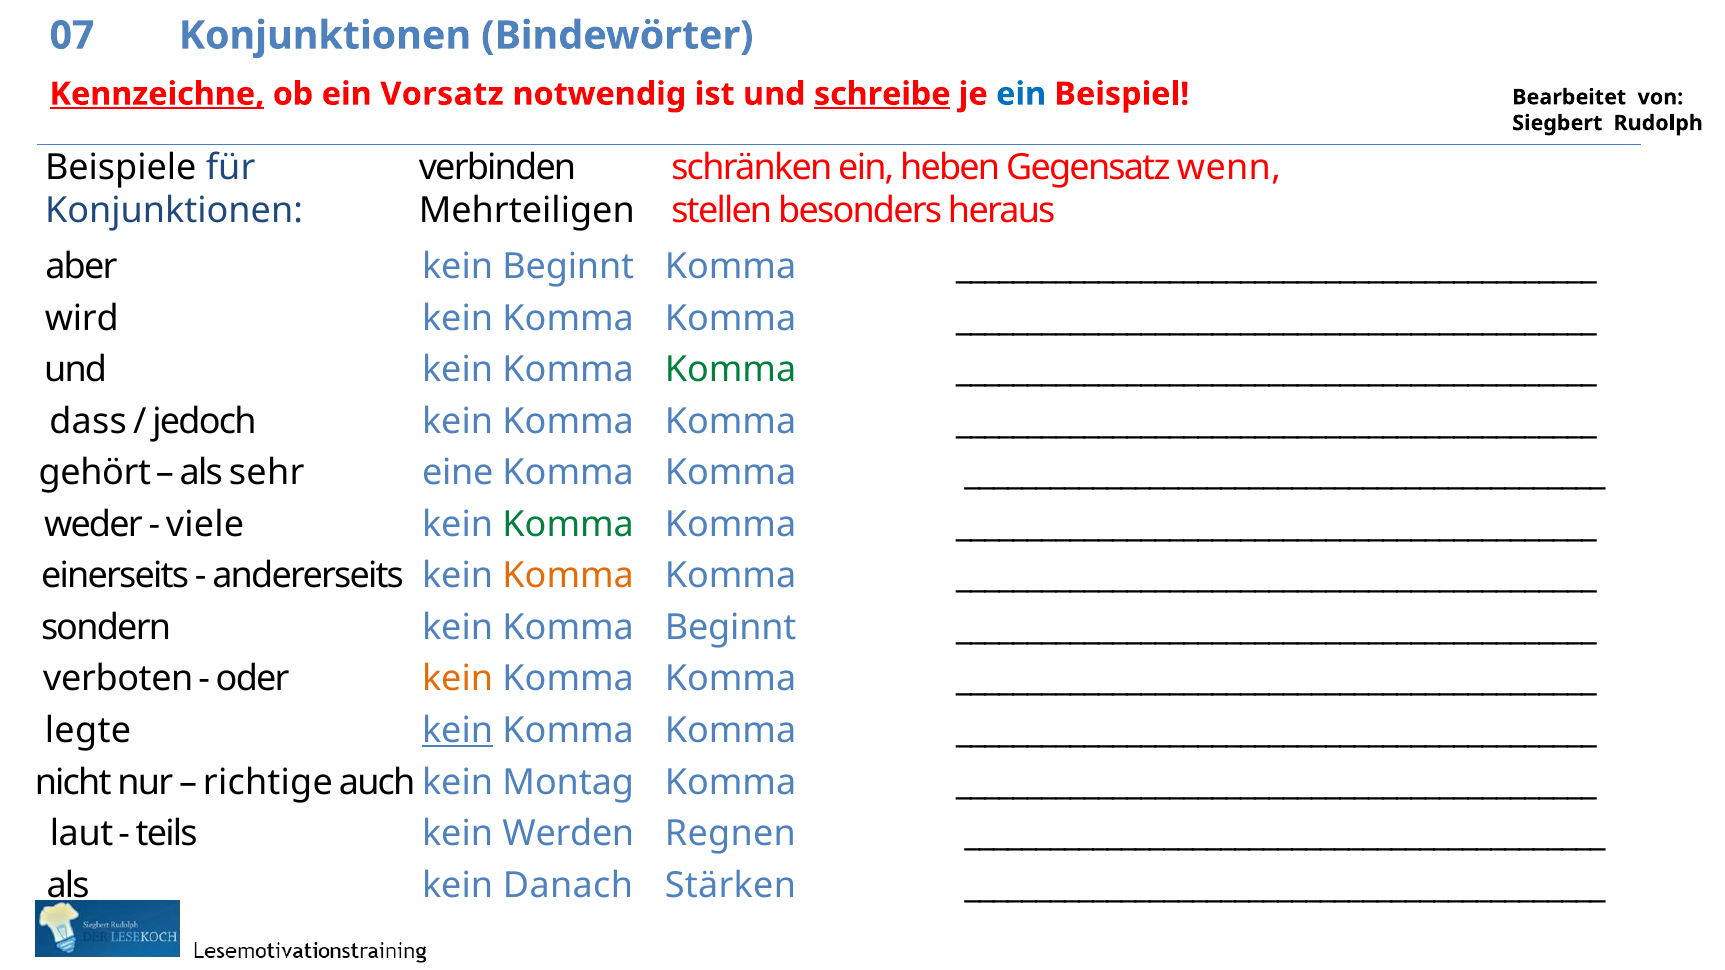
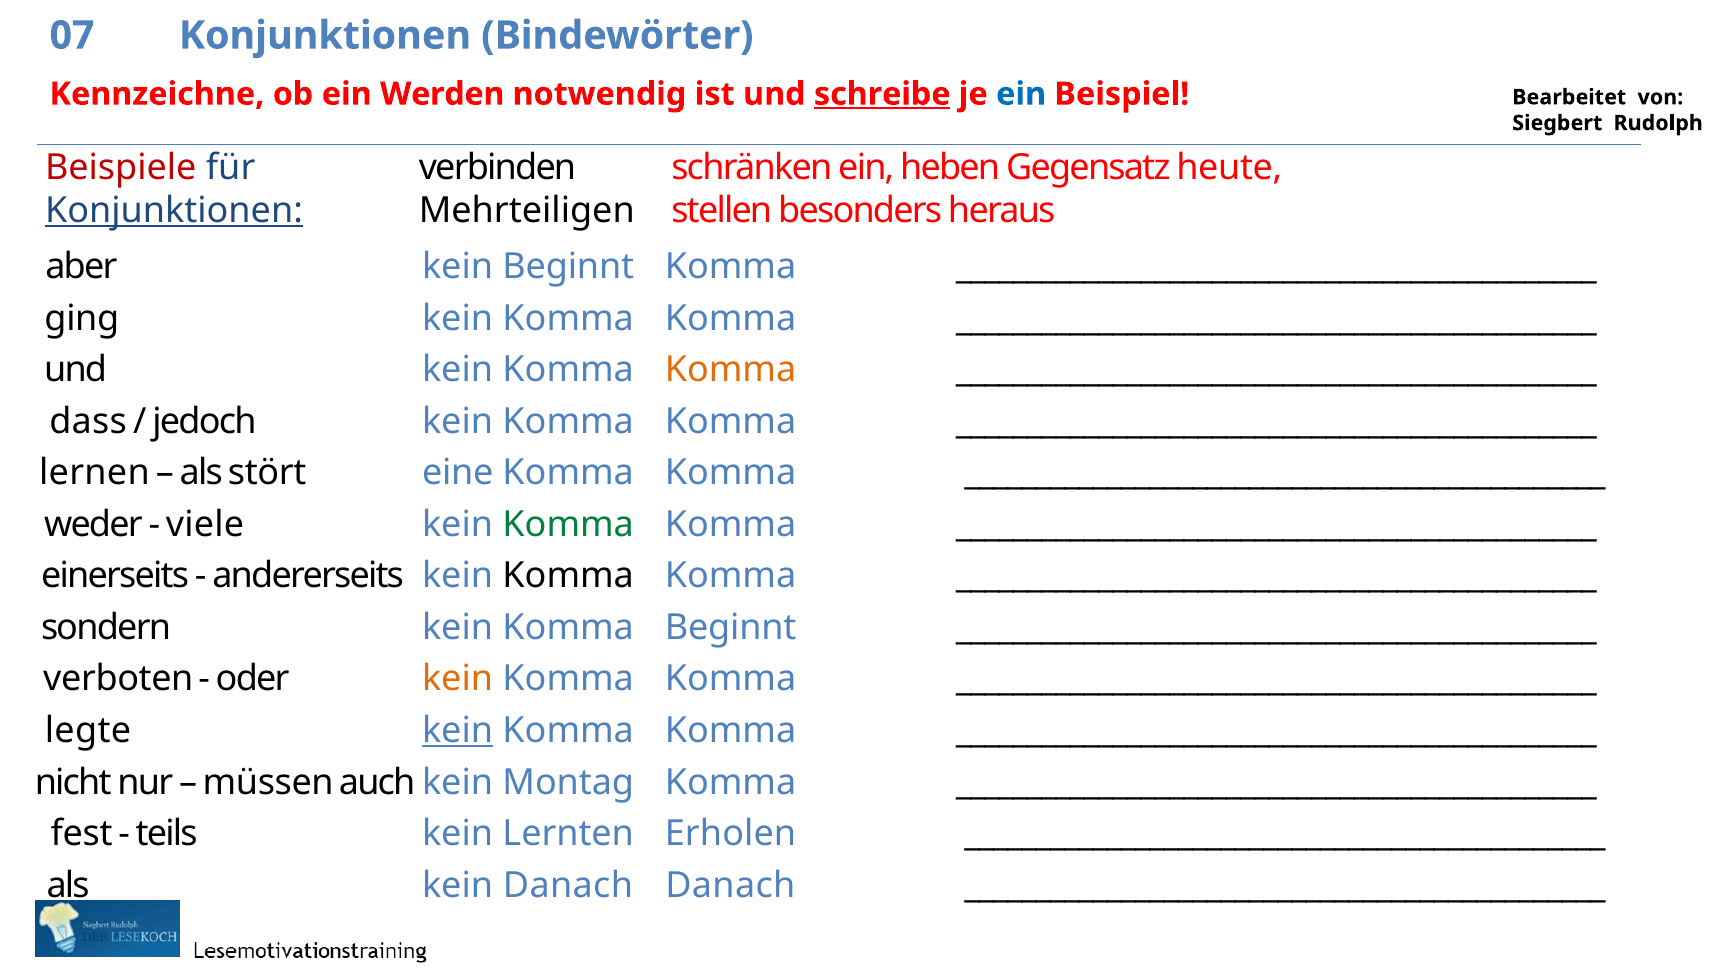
Kennzeichne underline: present -> none
Vorsatz: Vorsatz -> Werden
Beispiele colour: black -> red
wenn: wenn -> heute
Konjunktionen at (174, 211) underline: none -> present
wird: wird -> ging
Komma at (731, 370) colour: green -> orange
gehört: gehört -> lernen
sehr: sehr -> stört
Komma at (568, 576) colour: orange -> black
richtige: richtige -> müssen
laut: laut -> fest
Werden: Werden -> Lernten
Regnen: Regnen -> Erholen
Stärken at (730, 886): Stärken -> Danach
